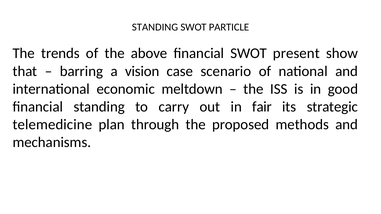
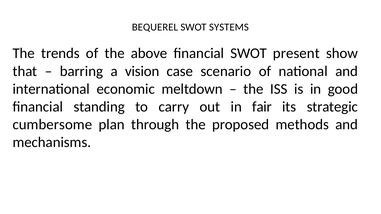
STANDING at (155, 27): STANDING -> BEQUEREL
PARTICLE: PARTICLE -> SYSTEMS
telemedicine: telemedicine -> cumbersome
